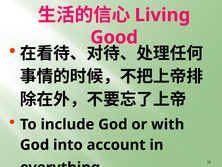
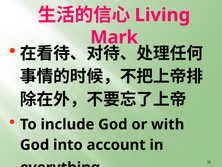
Good: Good -> Mark
